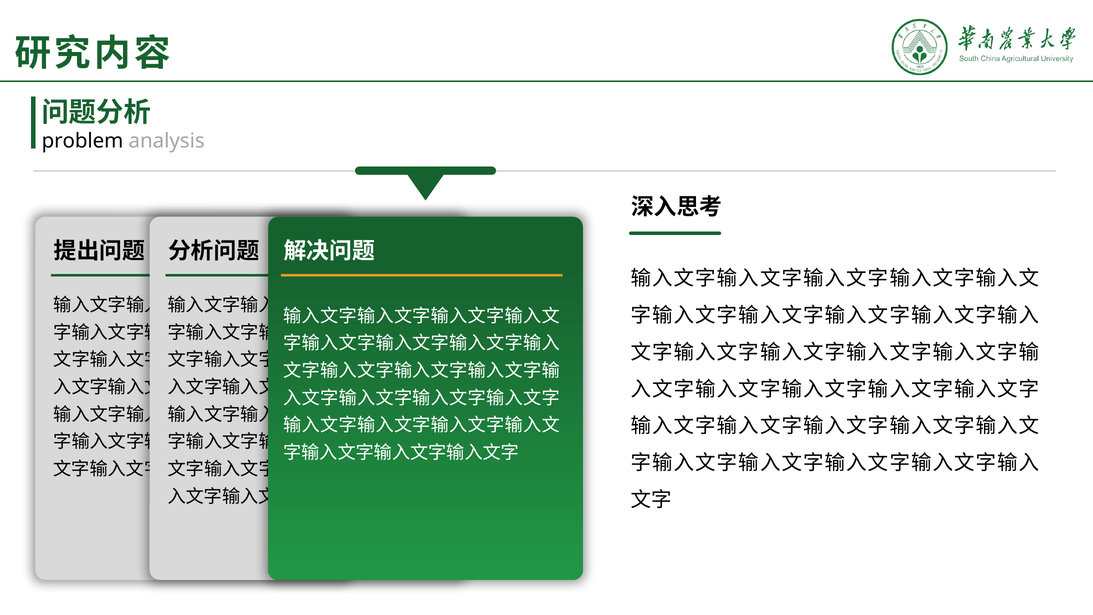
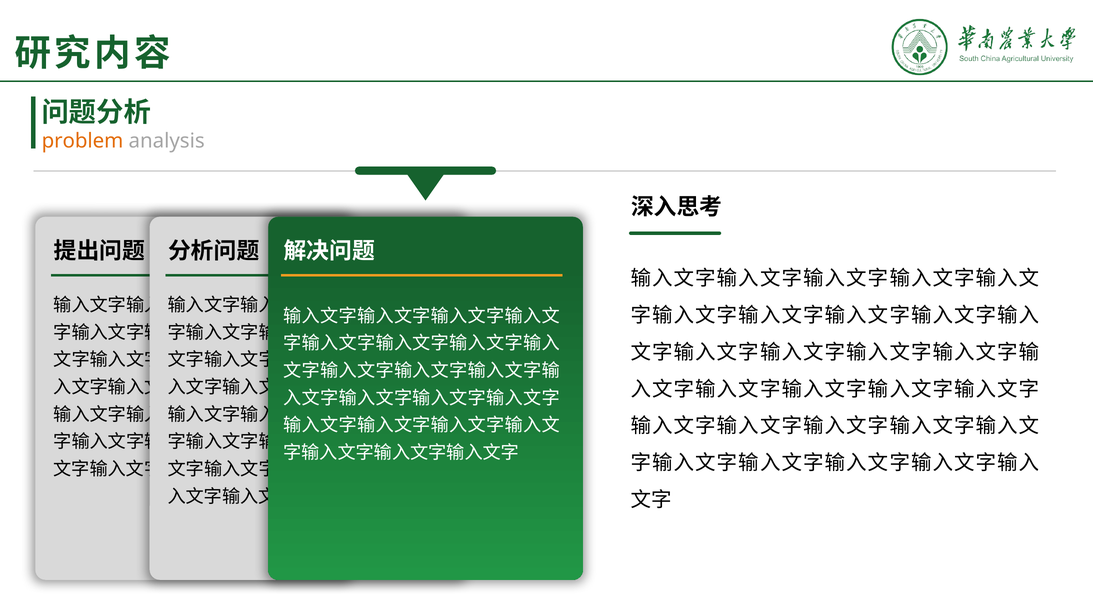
problem colour: black -> orange
